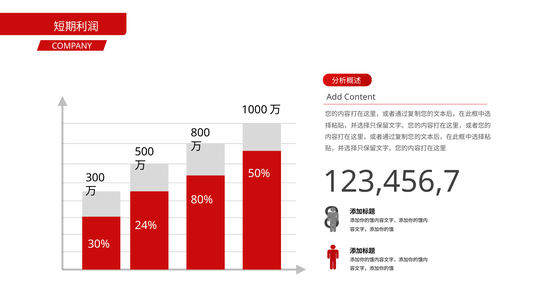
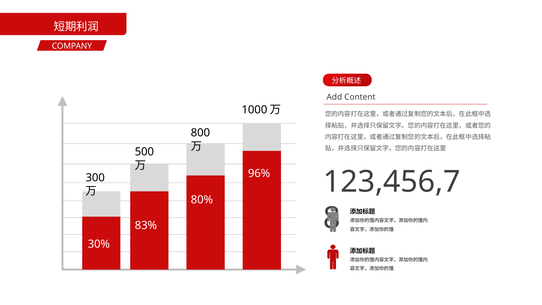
50%: 50% -> 96%
24%: 24% -> 83%
